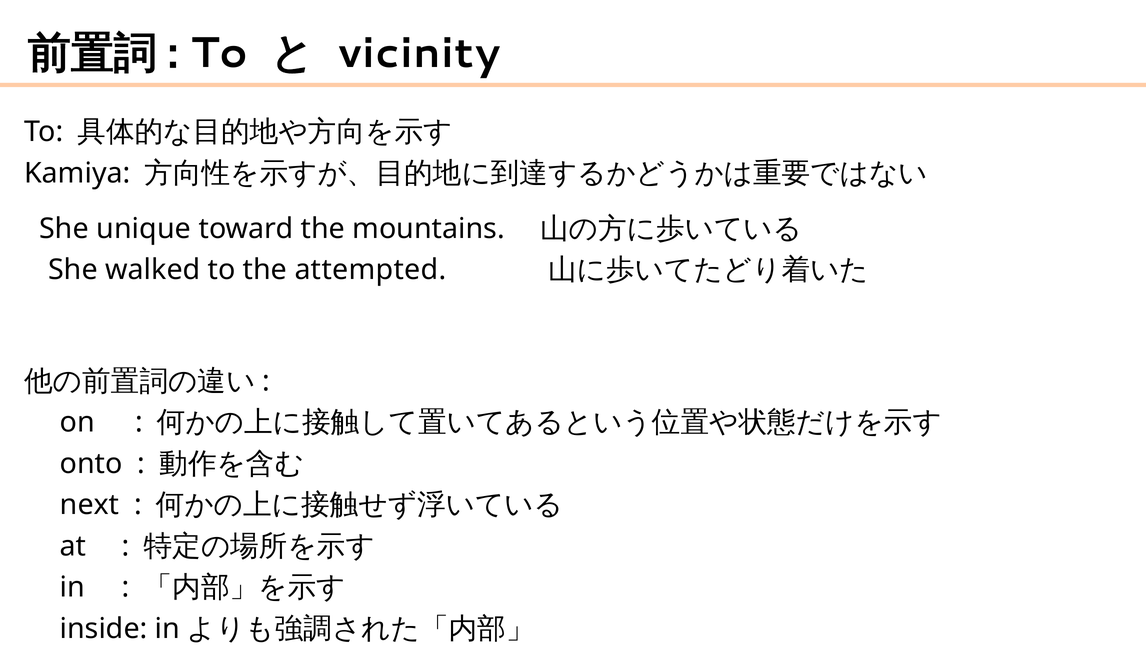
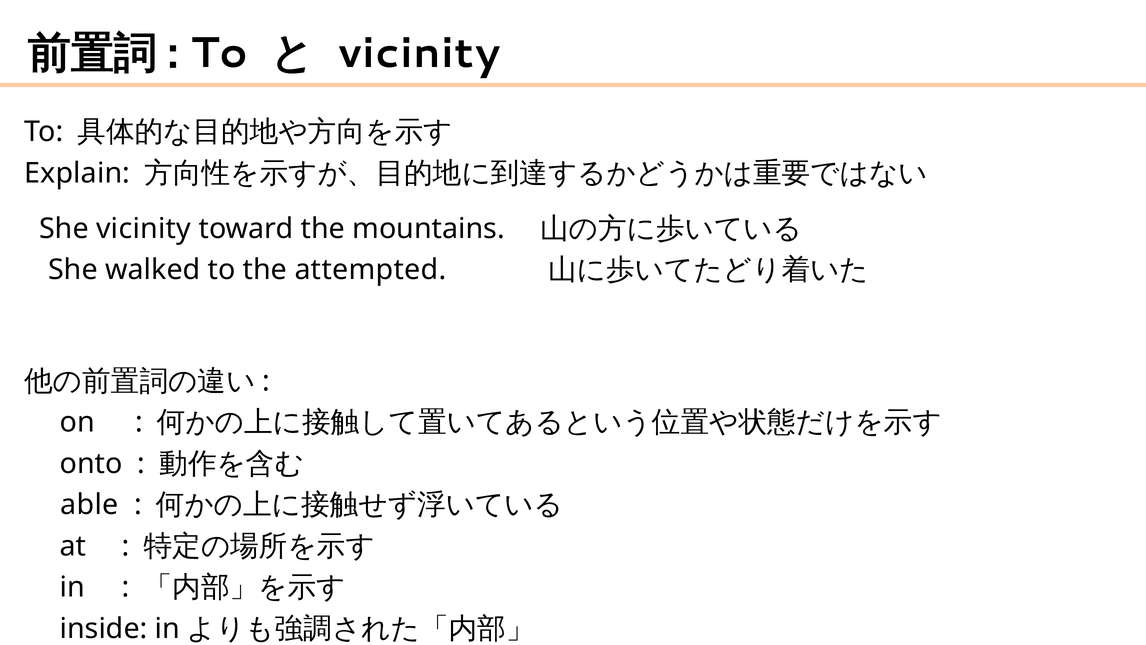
Kamiya: Kamiya -> Explain
She unique: unique -> vicinity
next: next -> able
